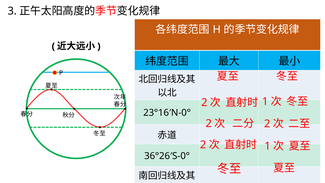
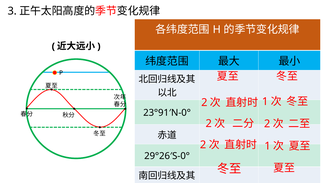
23°16′N-0°: 23°16′N-0° -> 23°91′N-0°
36°26′S-0°: 36°26′S-0° -> 29°26′S-0°
